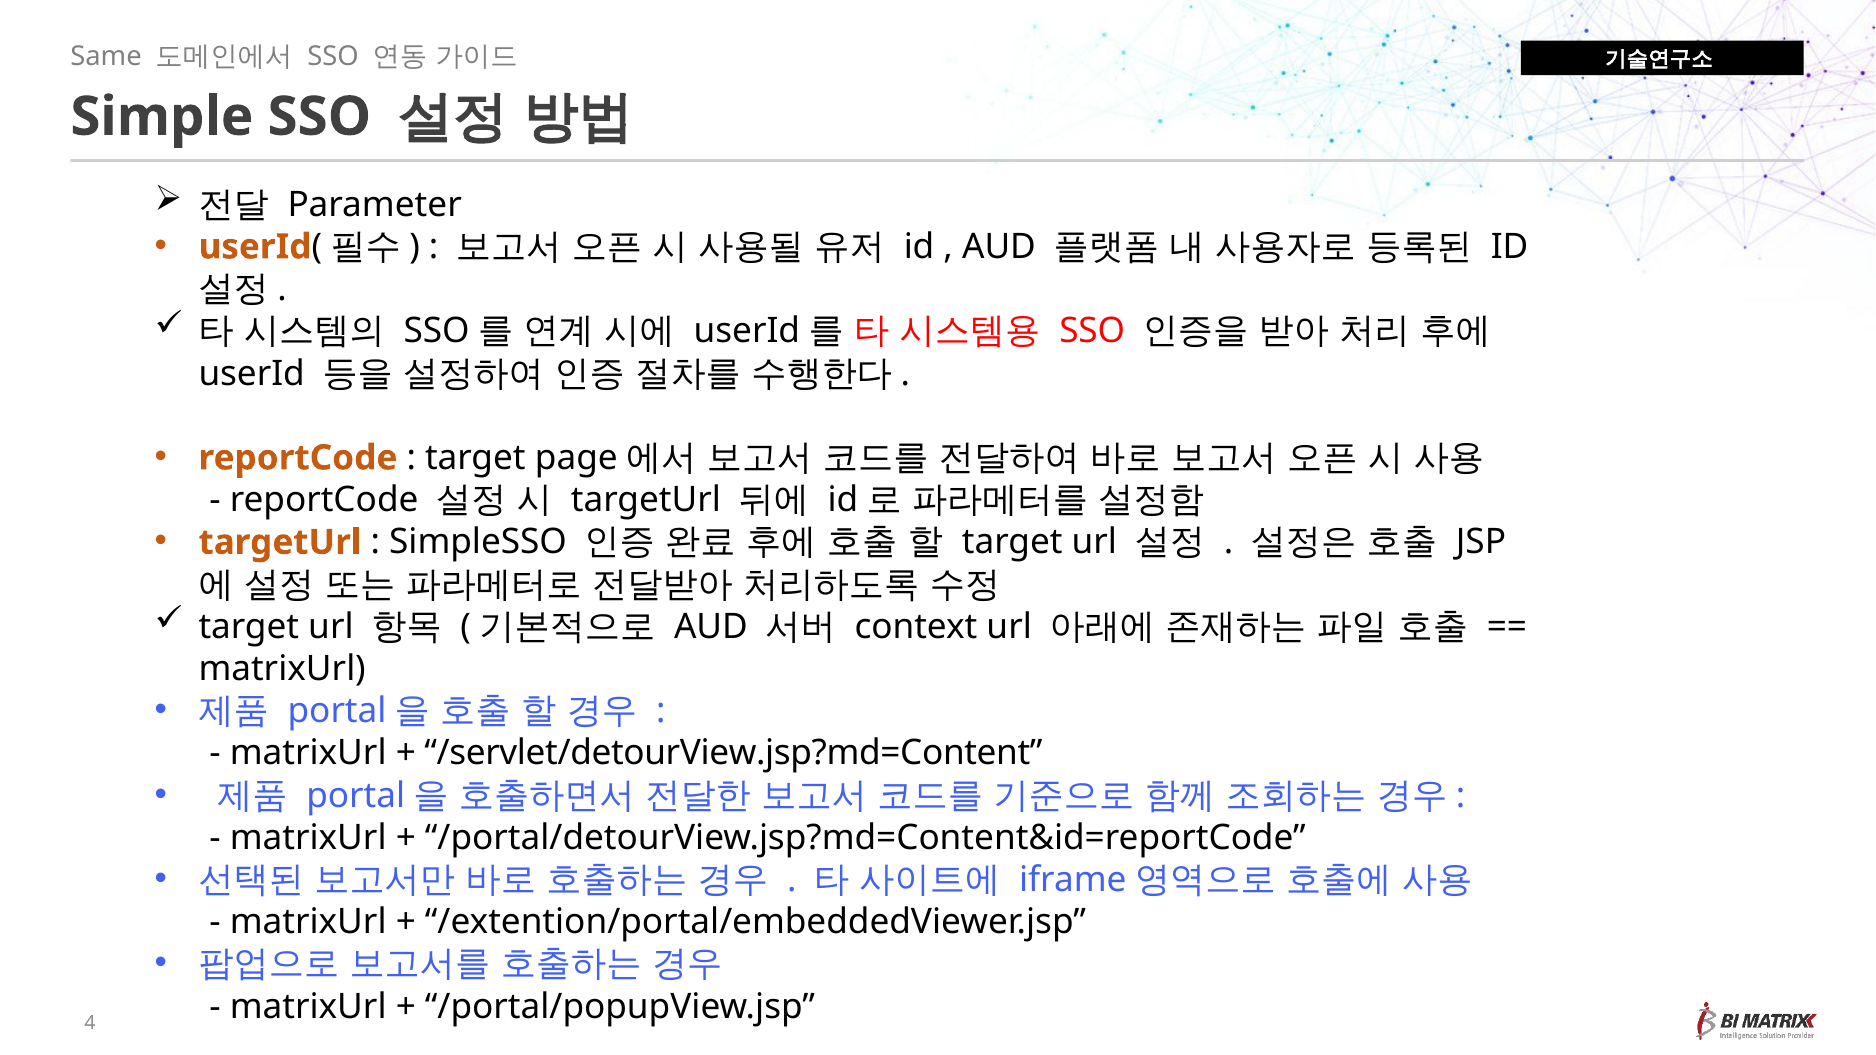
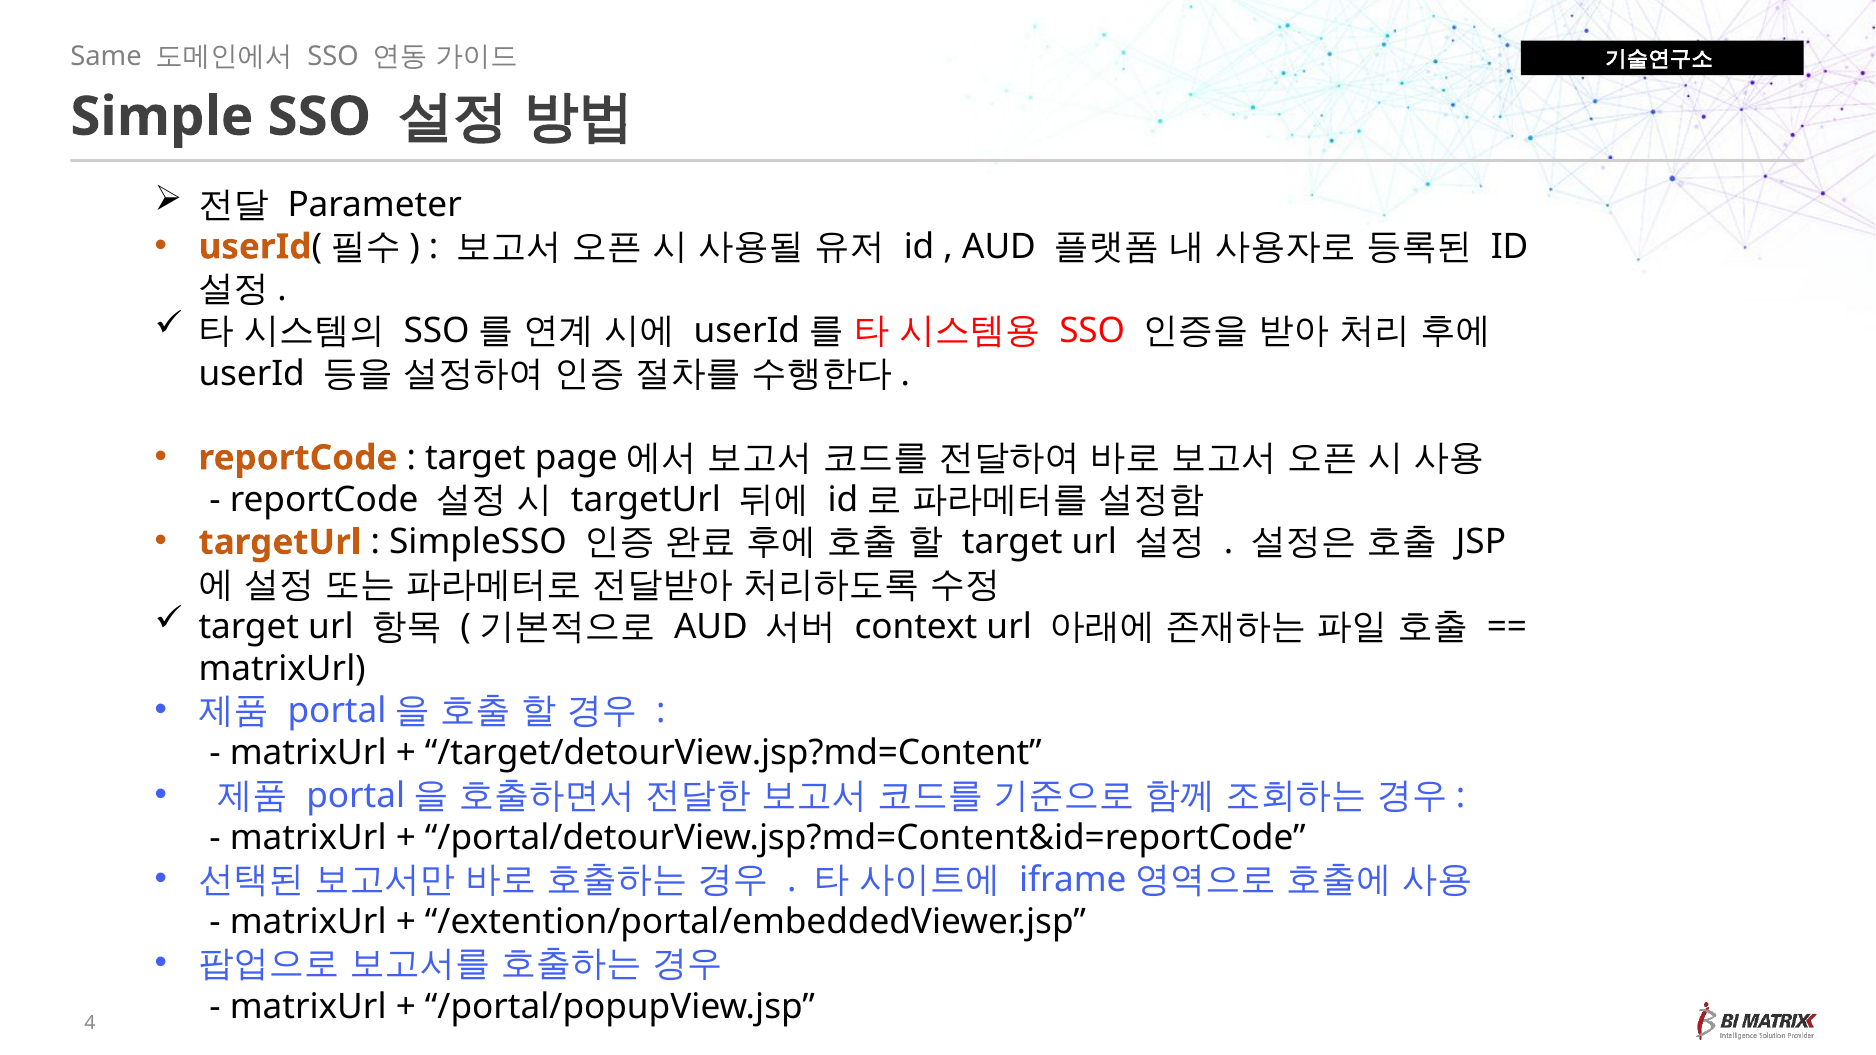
/servlet/detourView.jsp?md=Content: /servlet/detourView.jsp?md=Content -> /target/detourView.jsp?md=Content
